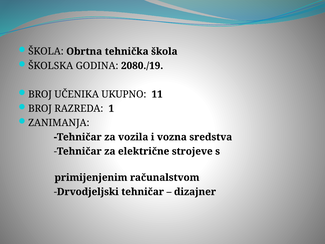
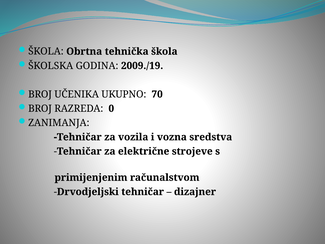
2080./19: 2080./19 -> 2009./19
11: 11 -> 70
1: 1 -> 0
